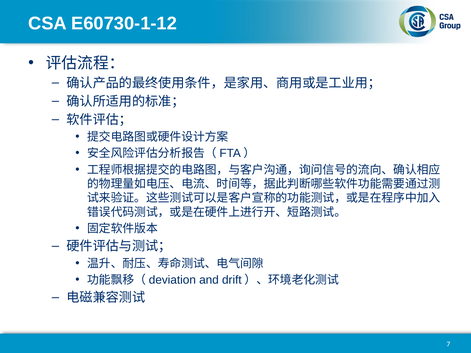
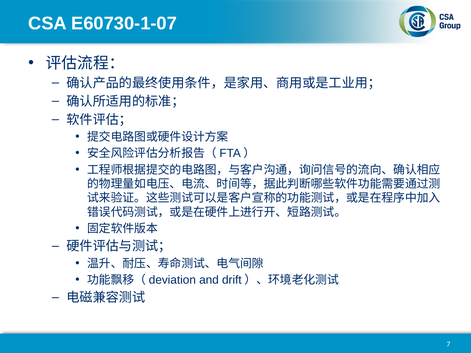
E60730-1-12: E60730-1-12 -> E60730-1-07
